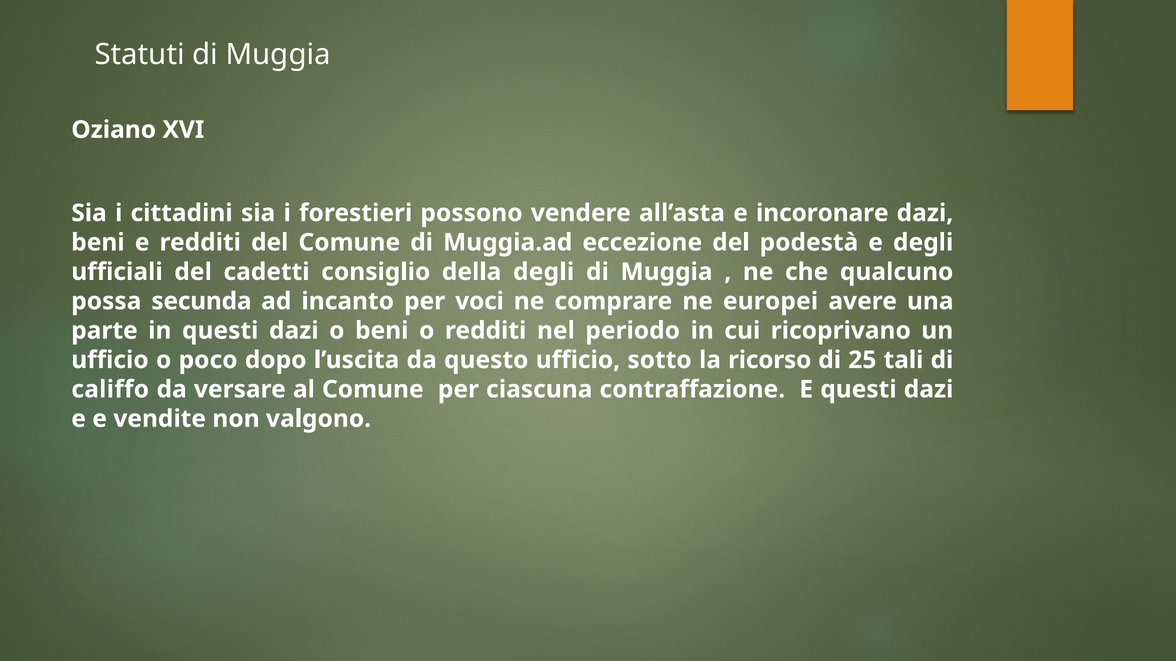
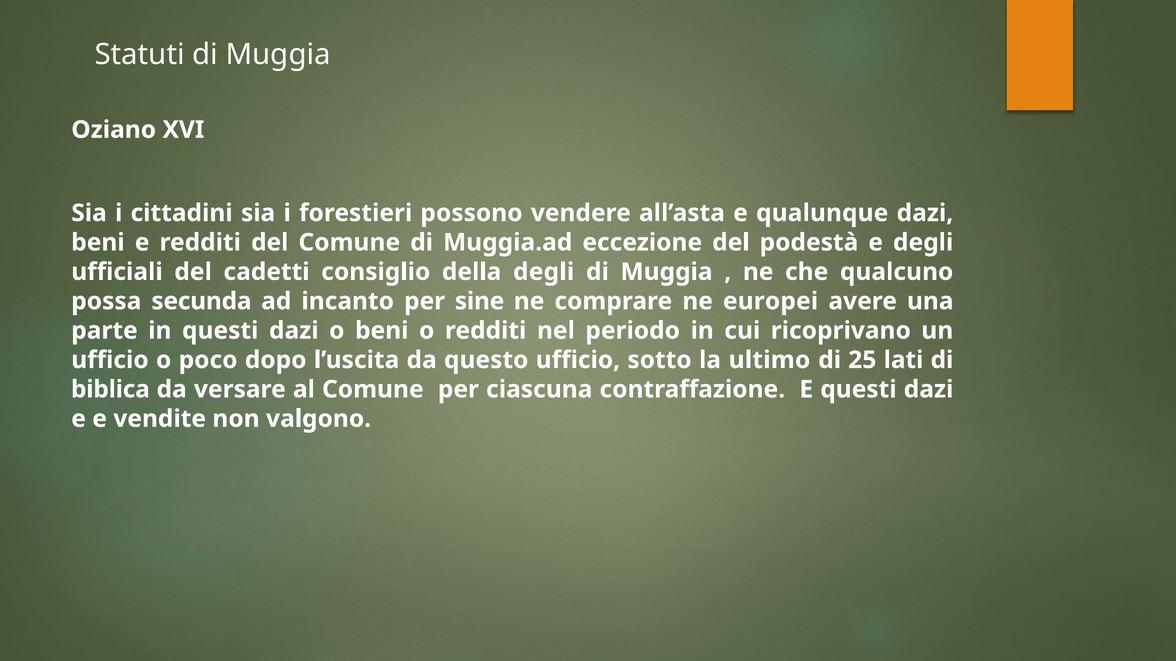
incoronare: incoronare -> qualunque
voci: voci -> sine
ricorso: ricorso -> ultimo
tali: tali -> lati
califfo: califfo -> biblica
